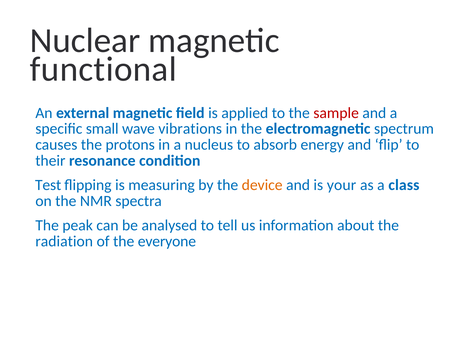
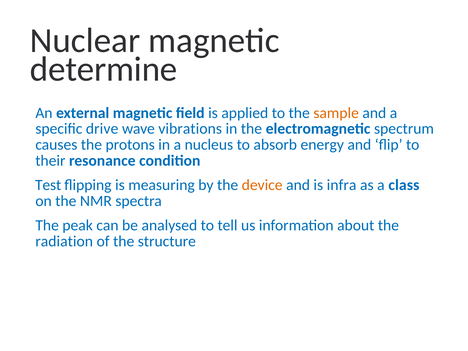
functional: functional -> determine
sample colour: red -> orange
small: small -> drive
your: your -> infra
everyone: everyone -> structure
